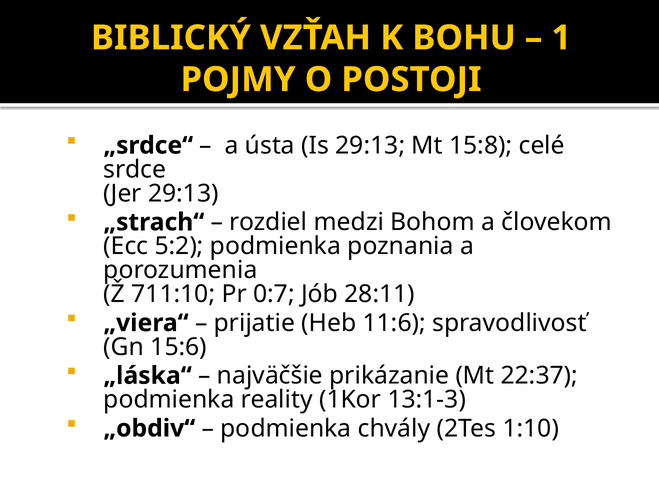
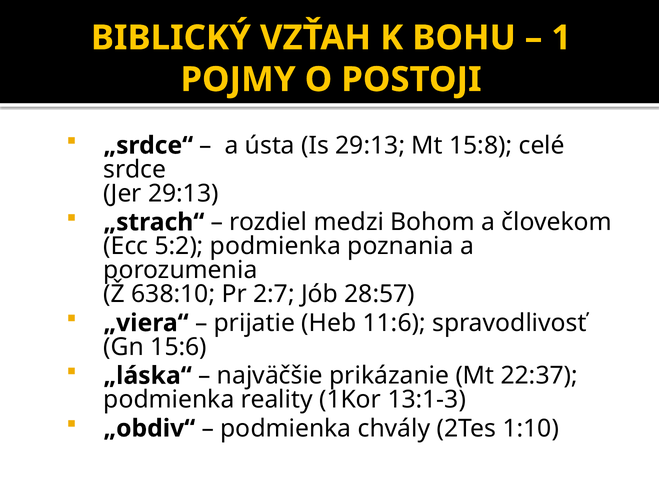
711:10: 711:10 -> 638:10
0:7: 0:7 -> 2:7
28:11: 28:11 -> 28:57
